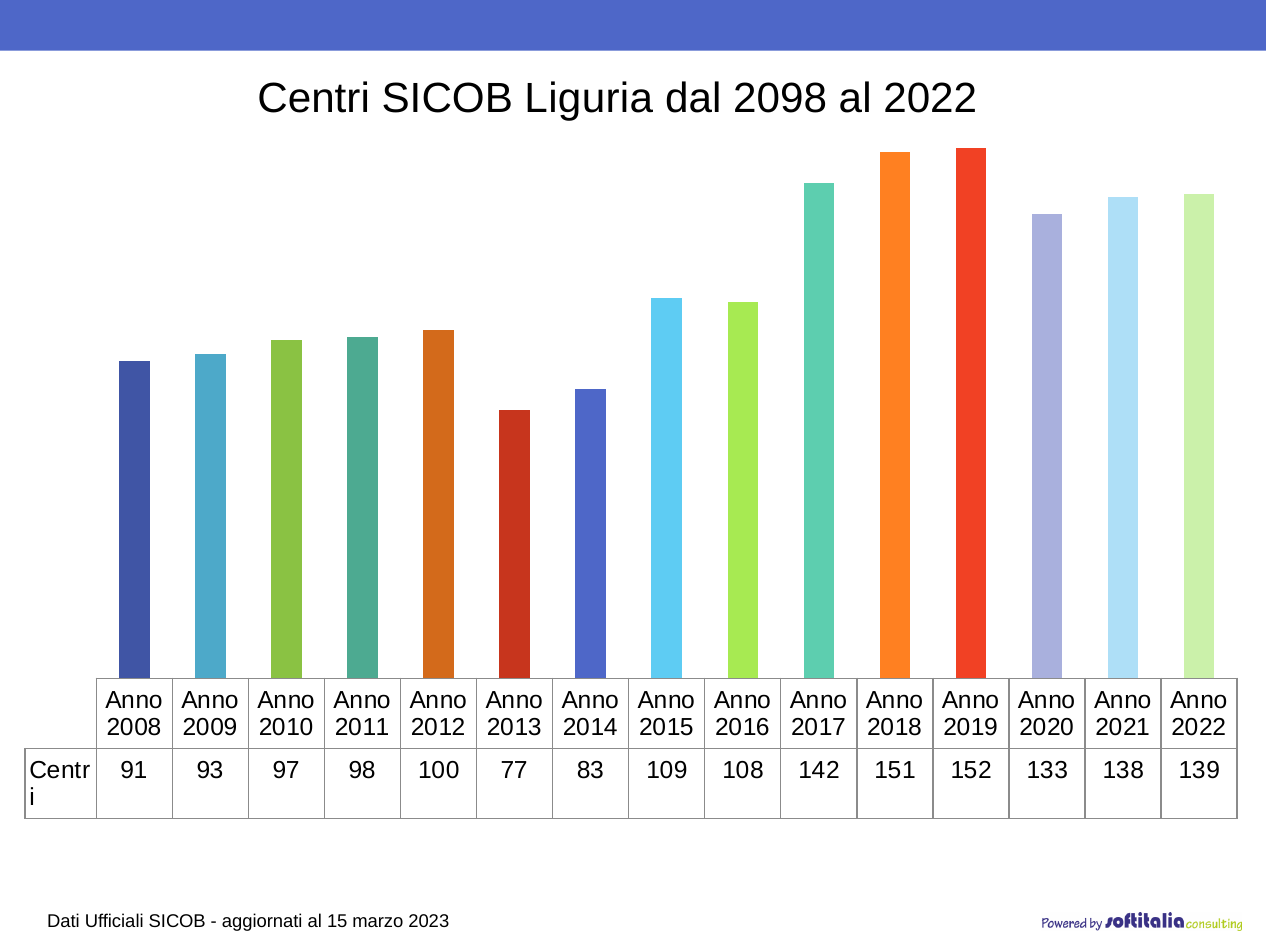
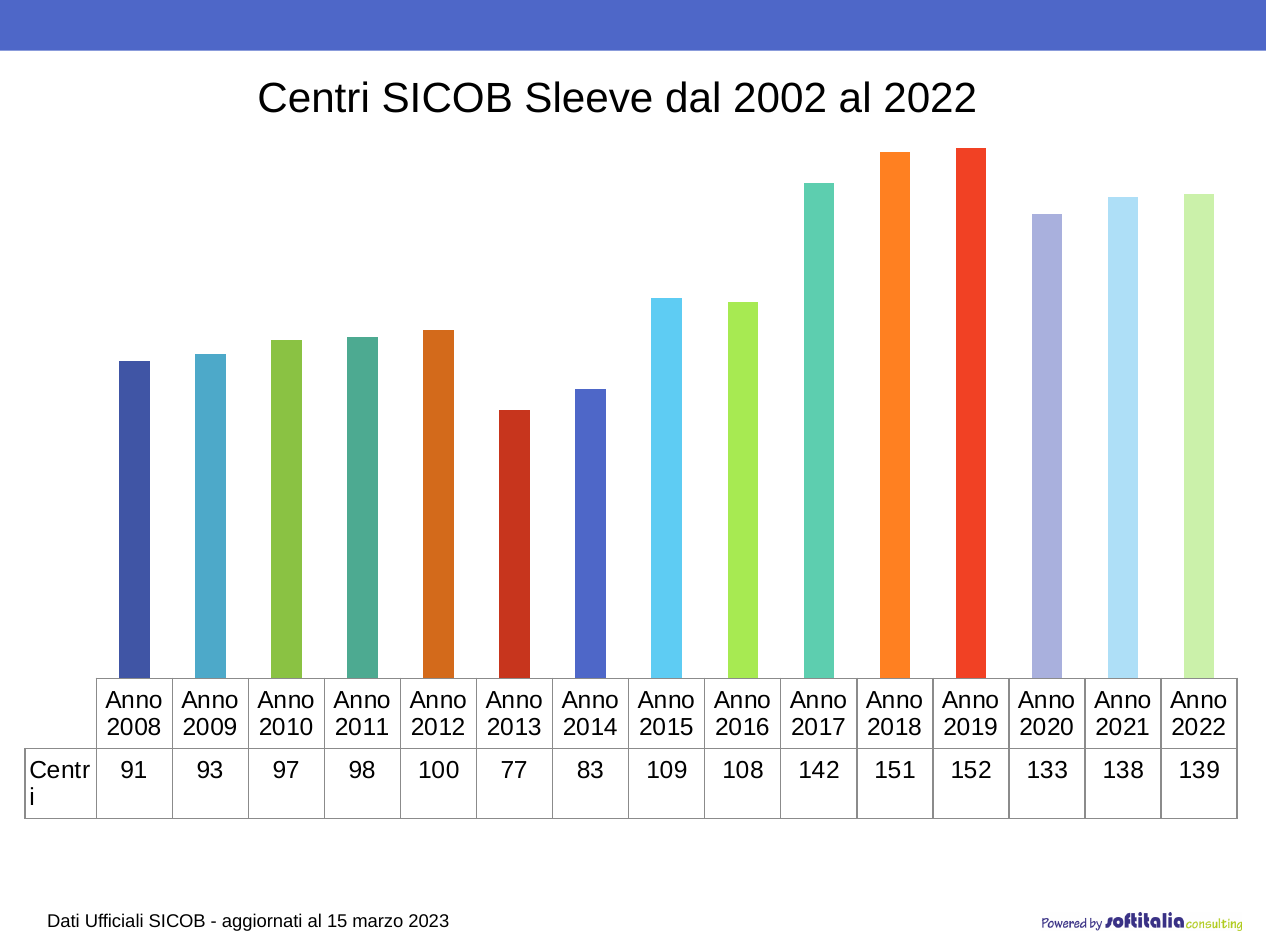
Liguria: Liguria -> Sleeve
2098: 2098 -> 2002
